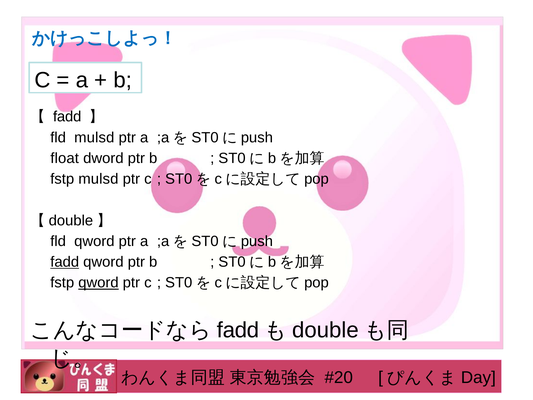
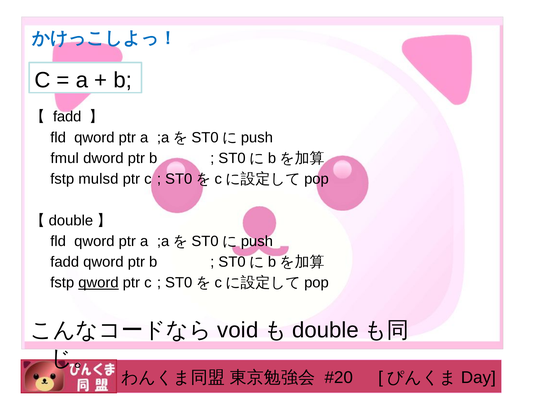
mulsd at (94, 137): mulsd -> qword
float: float -> fmul
fadd at (65, 262) underline: present -> none
fadd at (238, 330): fadd -> void
